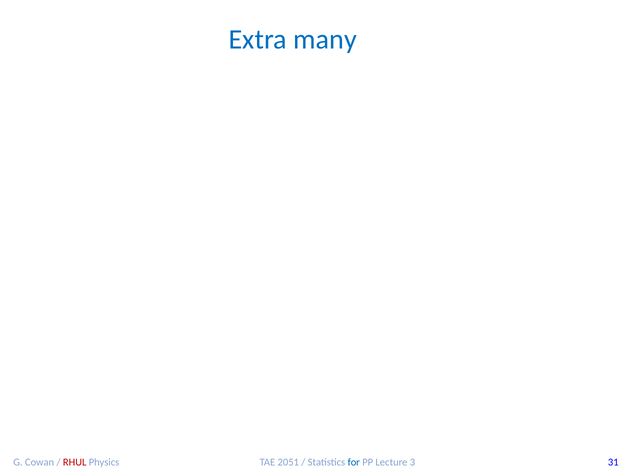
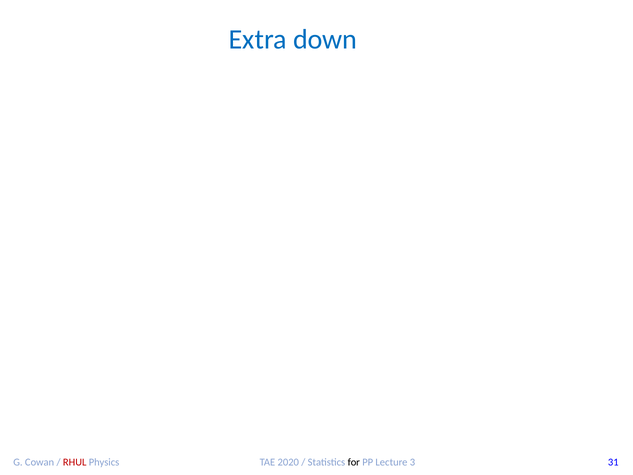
many: many -> down
2051: 2051 -> 2020
for colour: blue -> black
